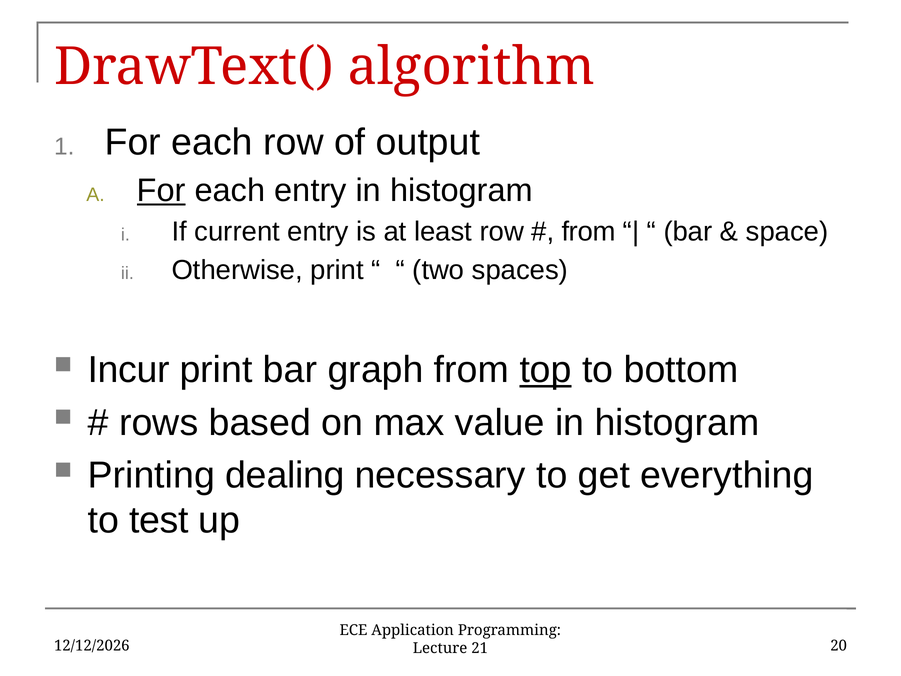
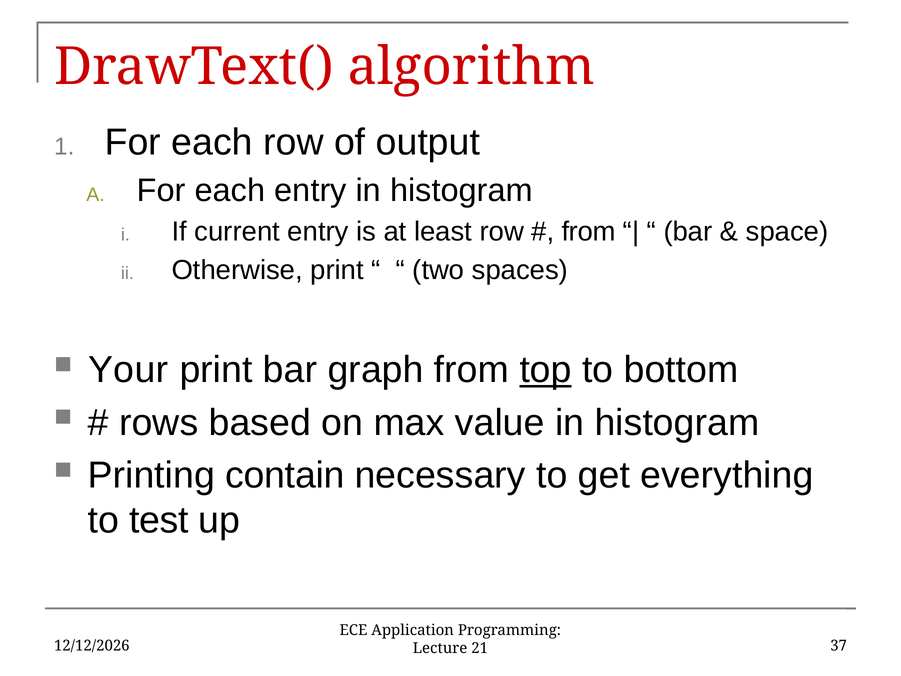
For at (161, 190) underline: present -> none
Incur: Incur -> Your
dealing: dealing -> contain
20: 20 -> 37
